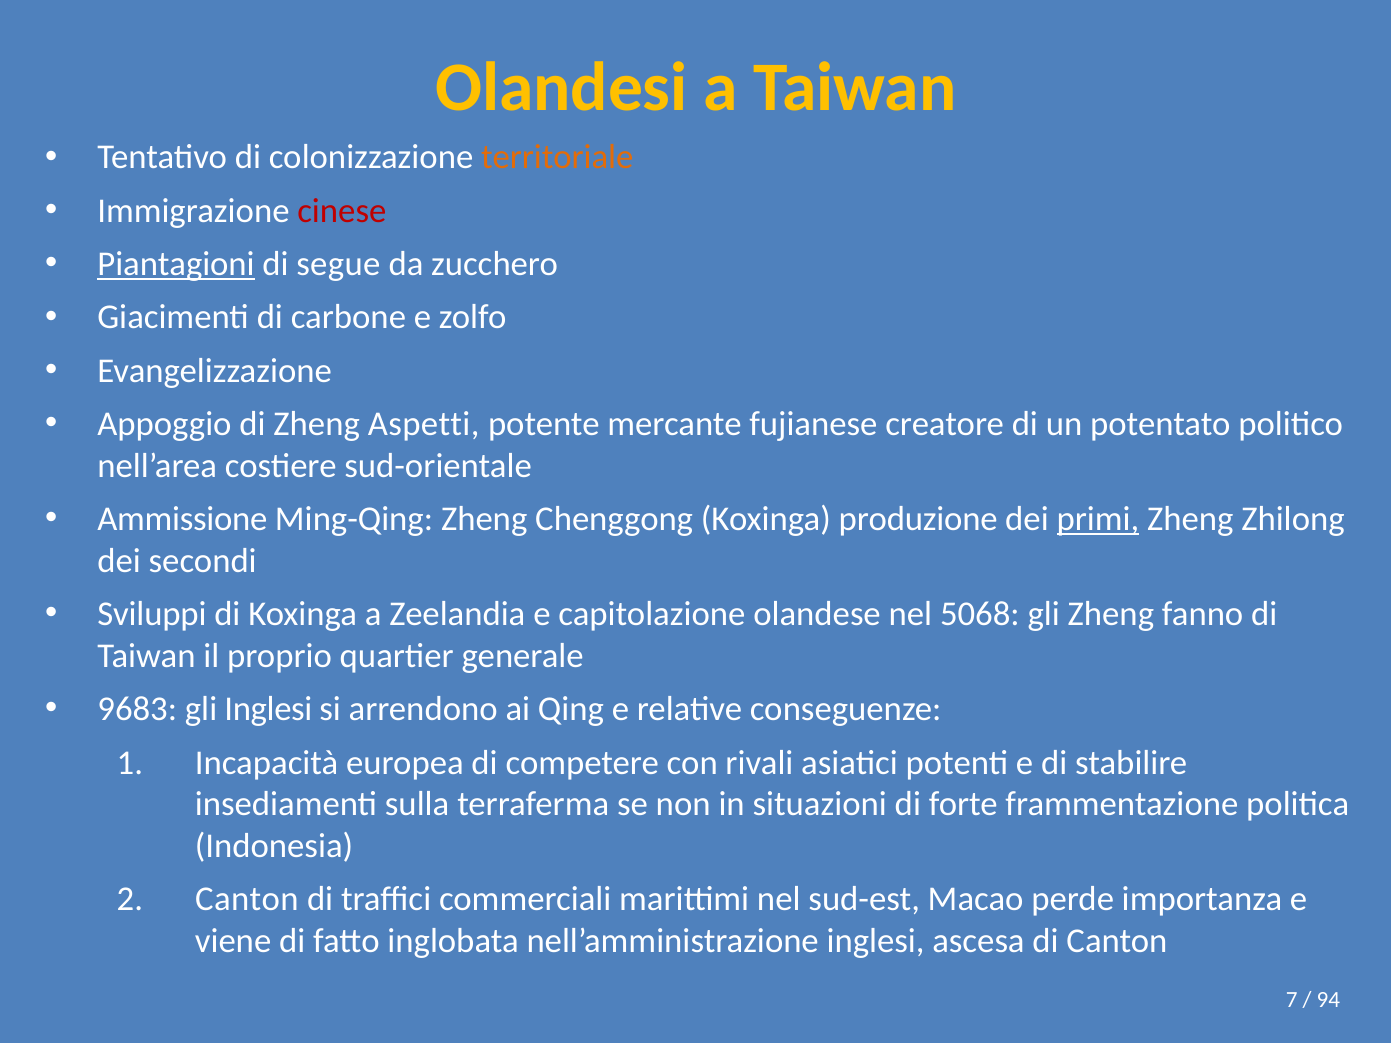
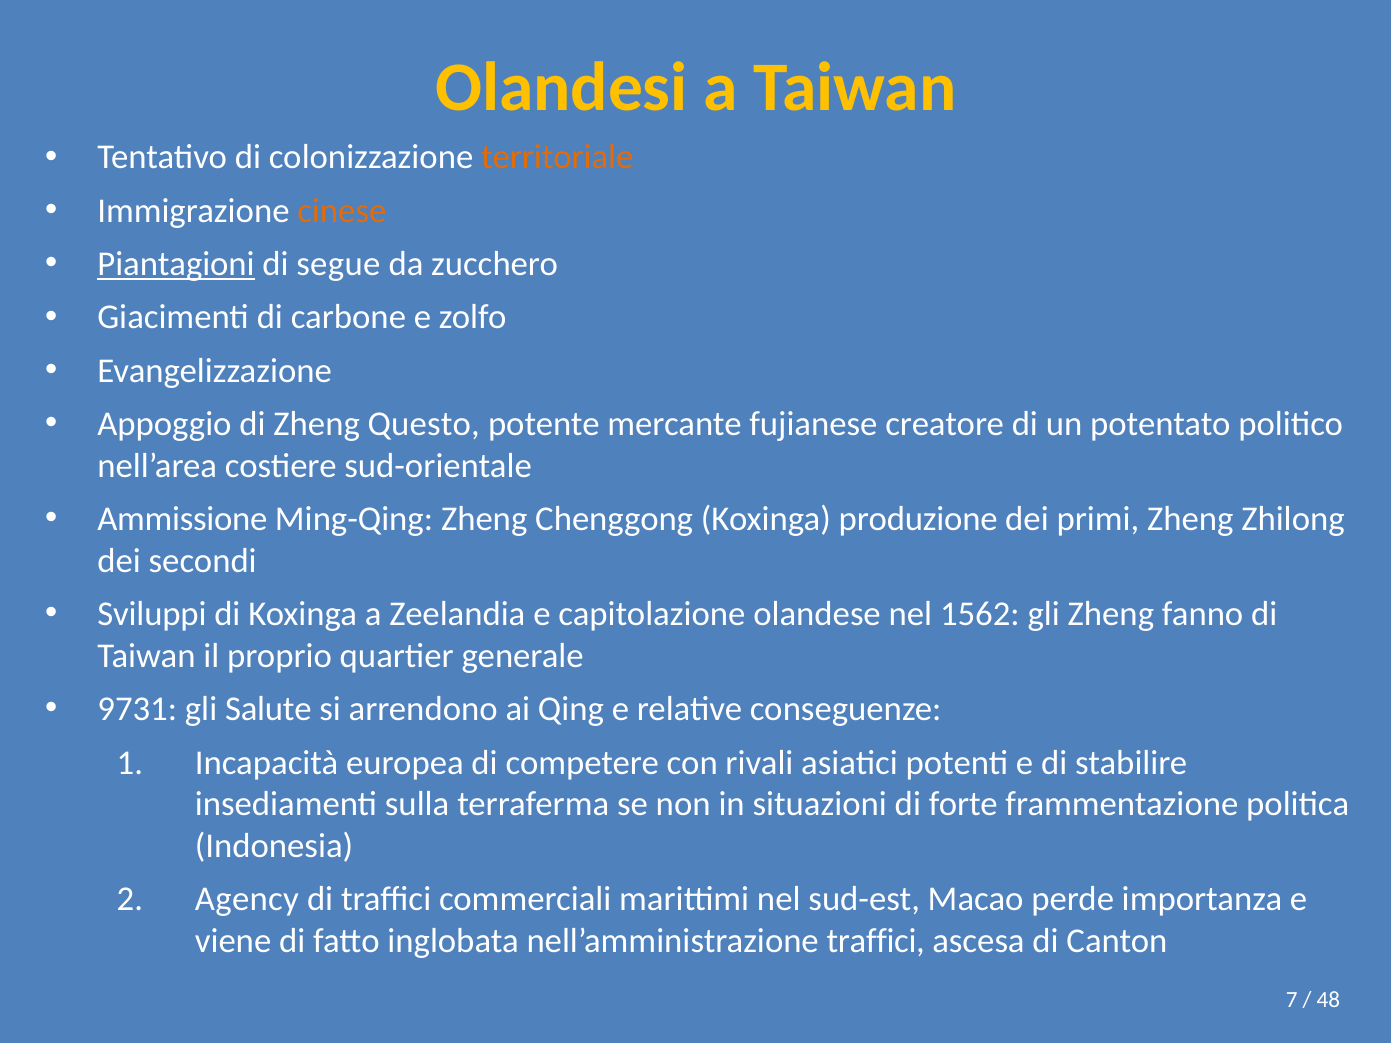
cinese colour: red -> orange
Aspetti: Aspetti -> Questo
primi underline: present -> none
5068: 5068 -> 1562
9683: 9683 -> 9731
gli Inglesi: Inglesi -> Salute
Canton at (247, 900): Canton -> Agency
nell’amministrazione inglesi: inglesi -> traffici
94: 94 -> 48
